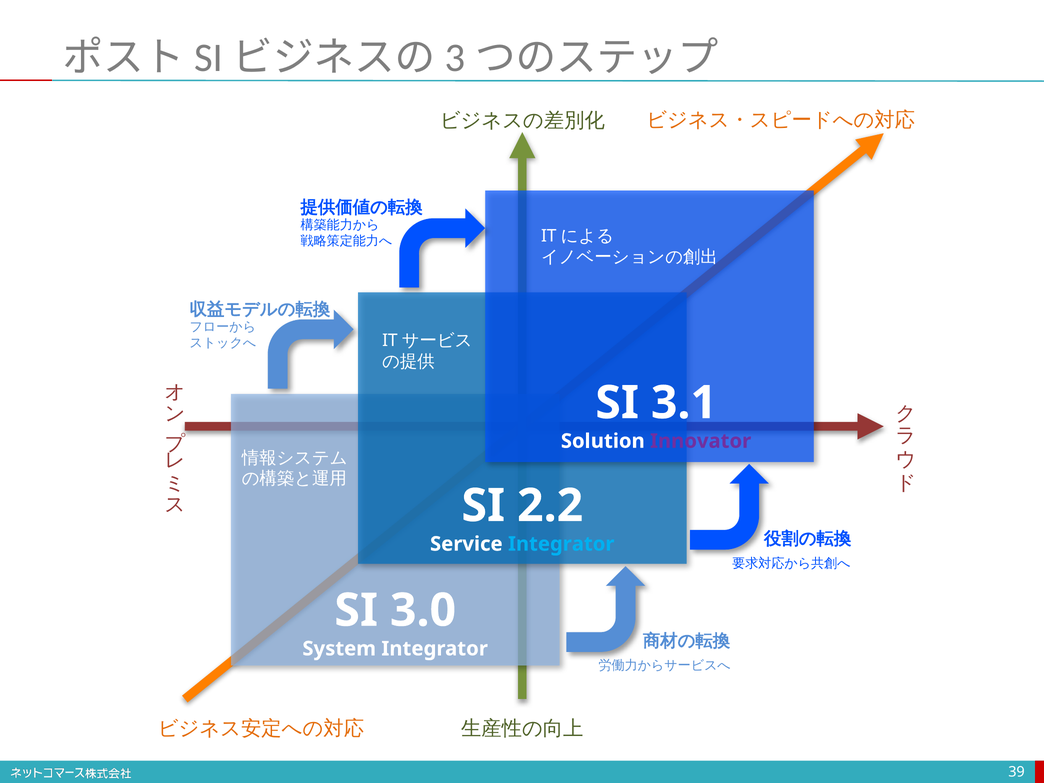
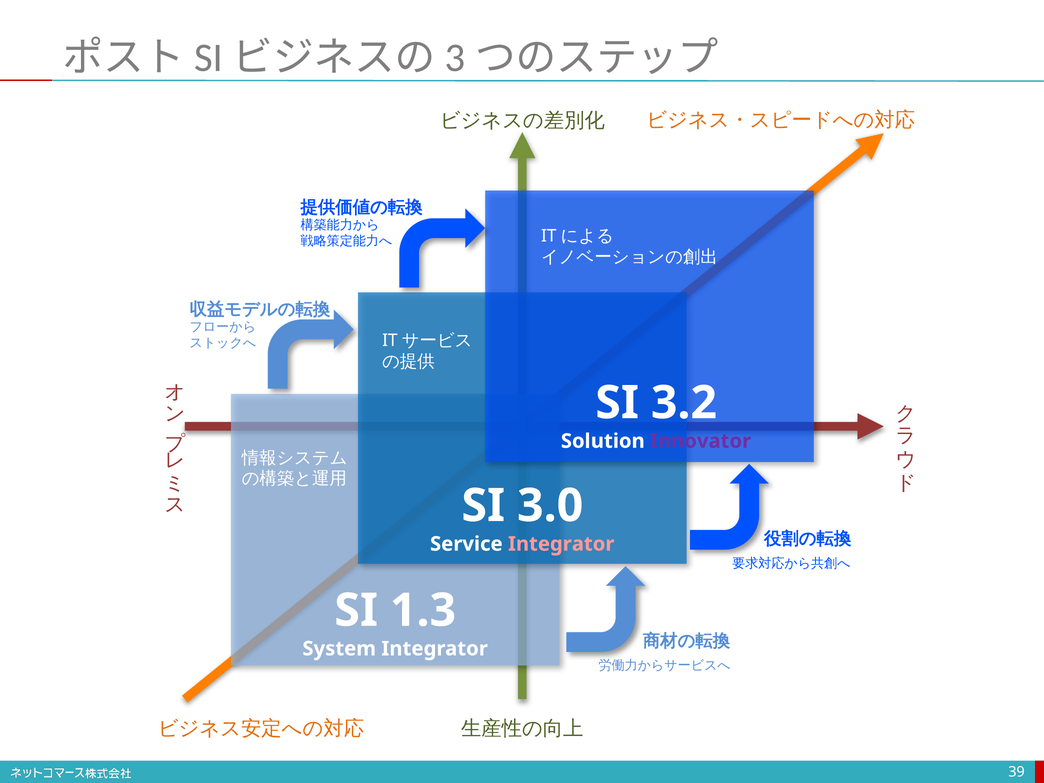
3.1: 3.1 -> 3.2
2.2: 2.2 -> 3.0
Integrator at (561, 544) colour: light blue -> pink
3.0: 3.0 -> 1.3
